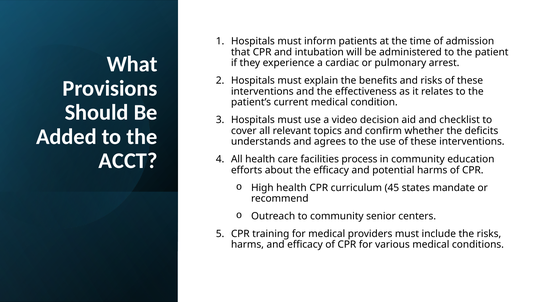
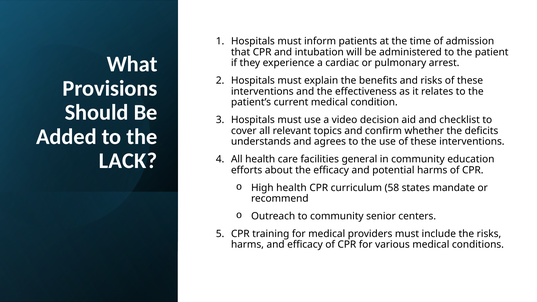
ACCT: ACCT -> LACK
process: process -> general
45: 45 -> 58
